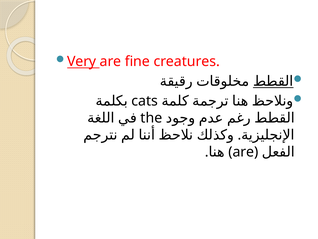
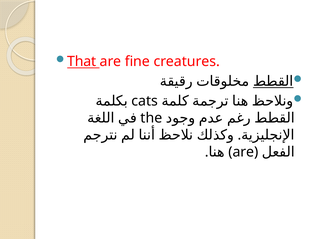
Very: Very -> That
